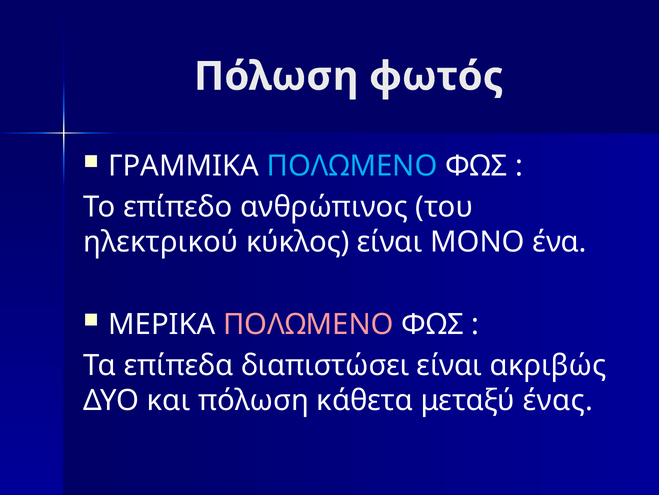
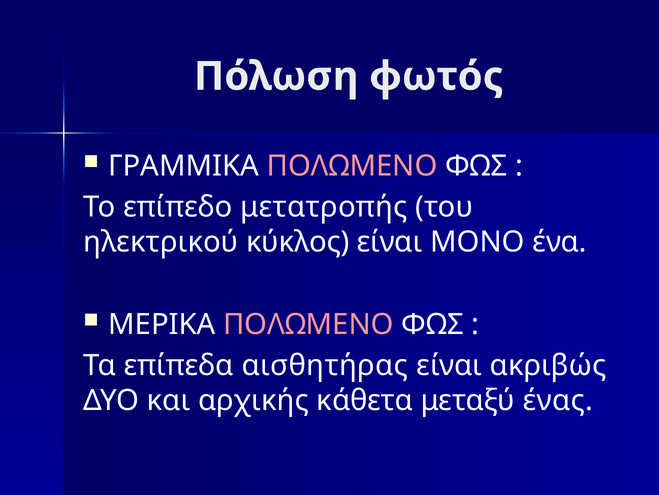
ΠΟΛΩΜΕΝΟ at (352, 166) colour: light blue -> pink
ανθρώπινος: ανθρώπινος -> μετατροπής
διαπιστώσει: διαπιστώσει -> αισθητήρας
και πόλωση: πόλωση -> αρχικής
